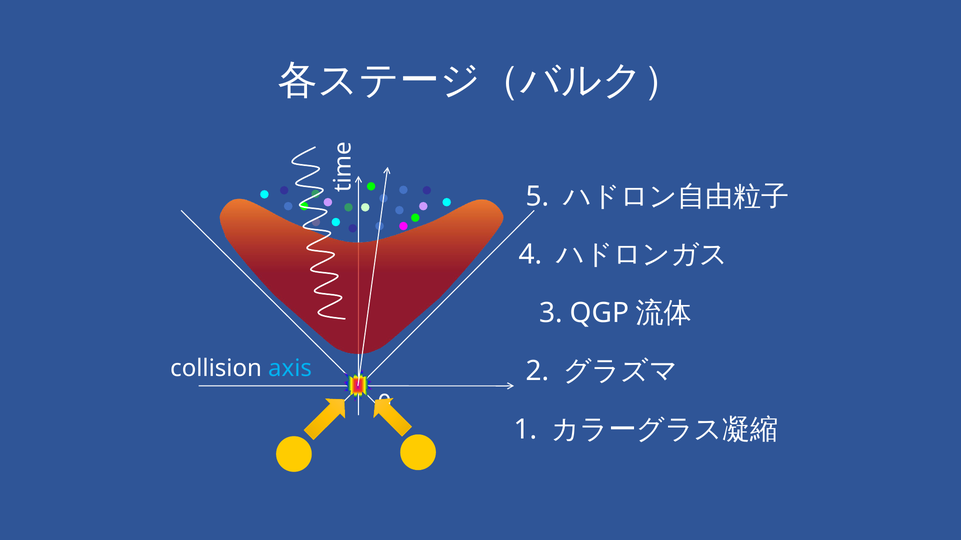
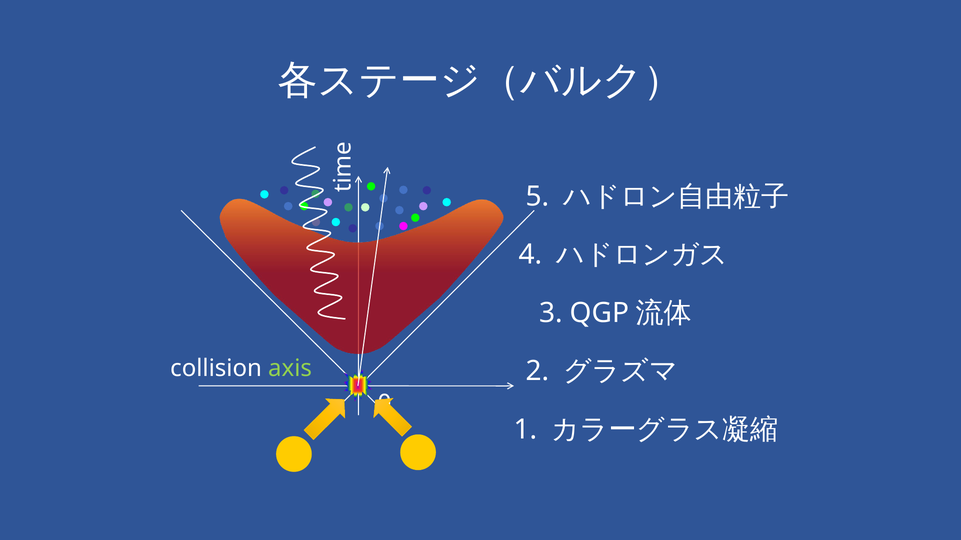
axis colour: light blue -> light green
